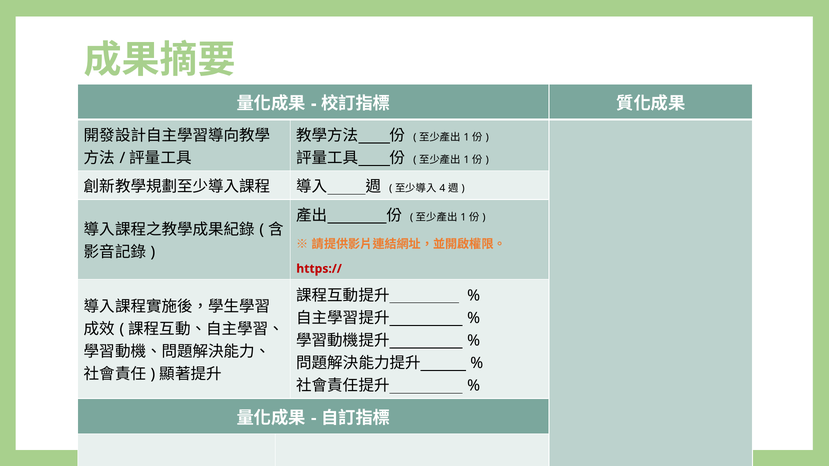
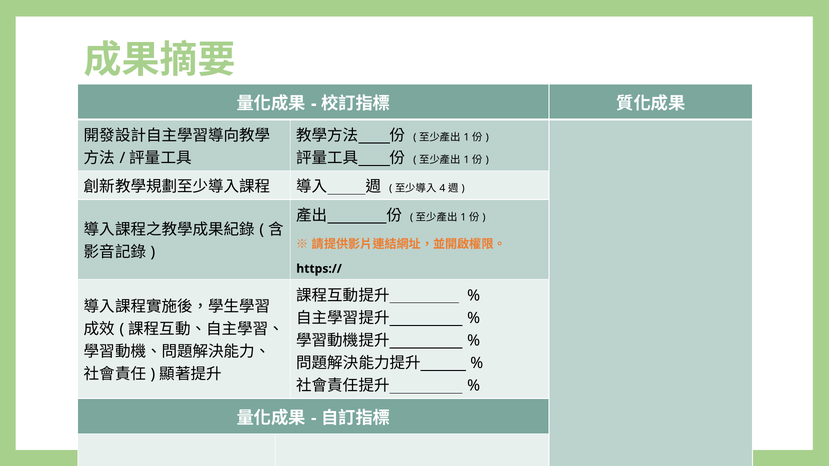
https:// colour: red -> black
